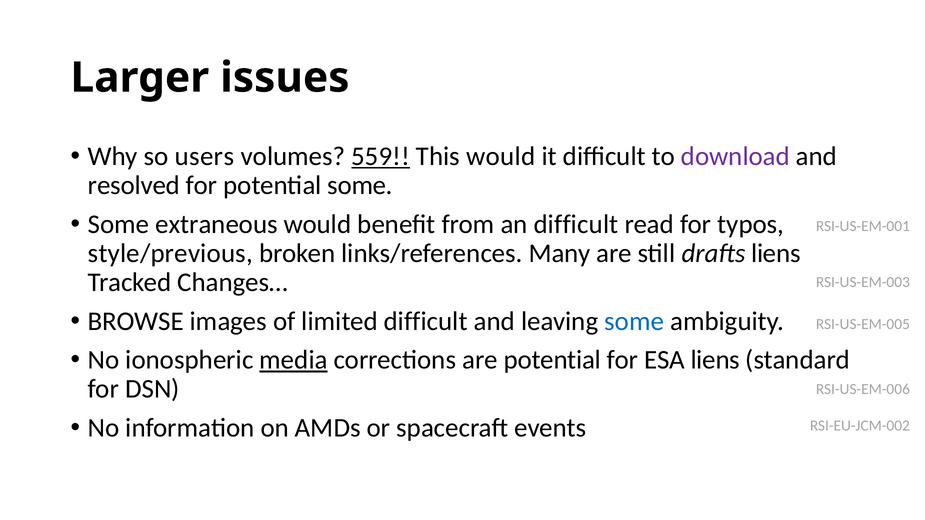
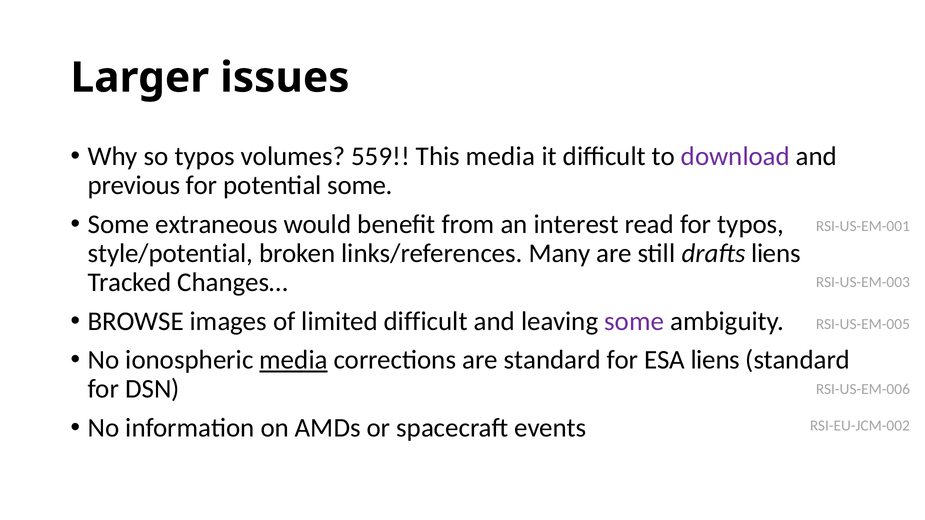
so users: users -> typos
559 underline: present -> none
This would: would -> media
resolved: resolved -> previous
an difficult: difficult -> interest
style/previous: style/previous -> style/potential
some at (634, 321) colour: blue -> purple
are potential: potential -> standard
